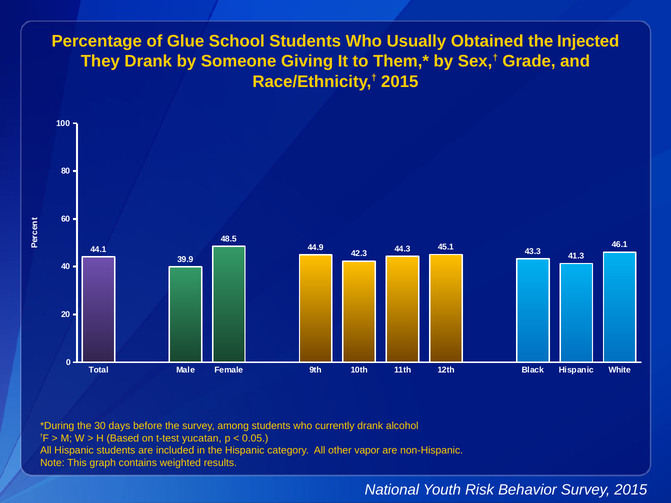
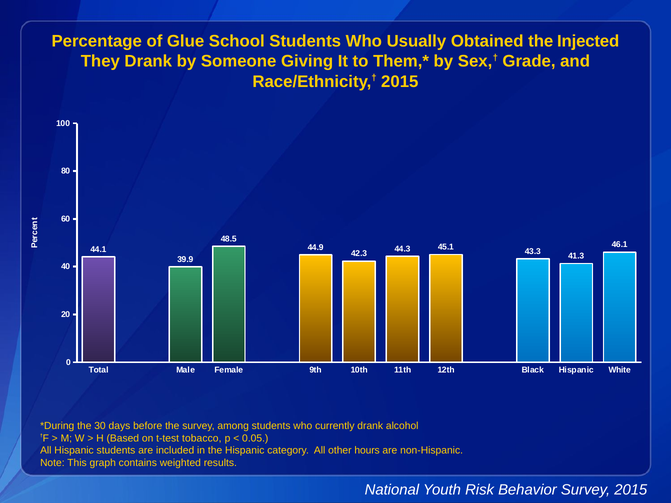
yucatan: yucatan -> tobacco
vapor: vapor -> hours
